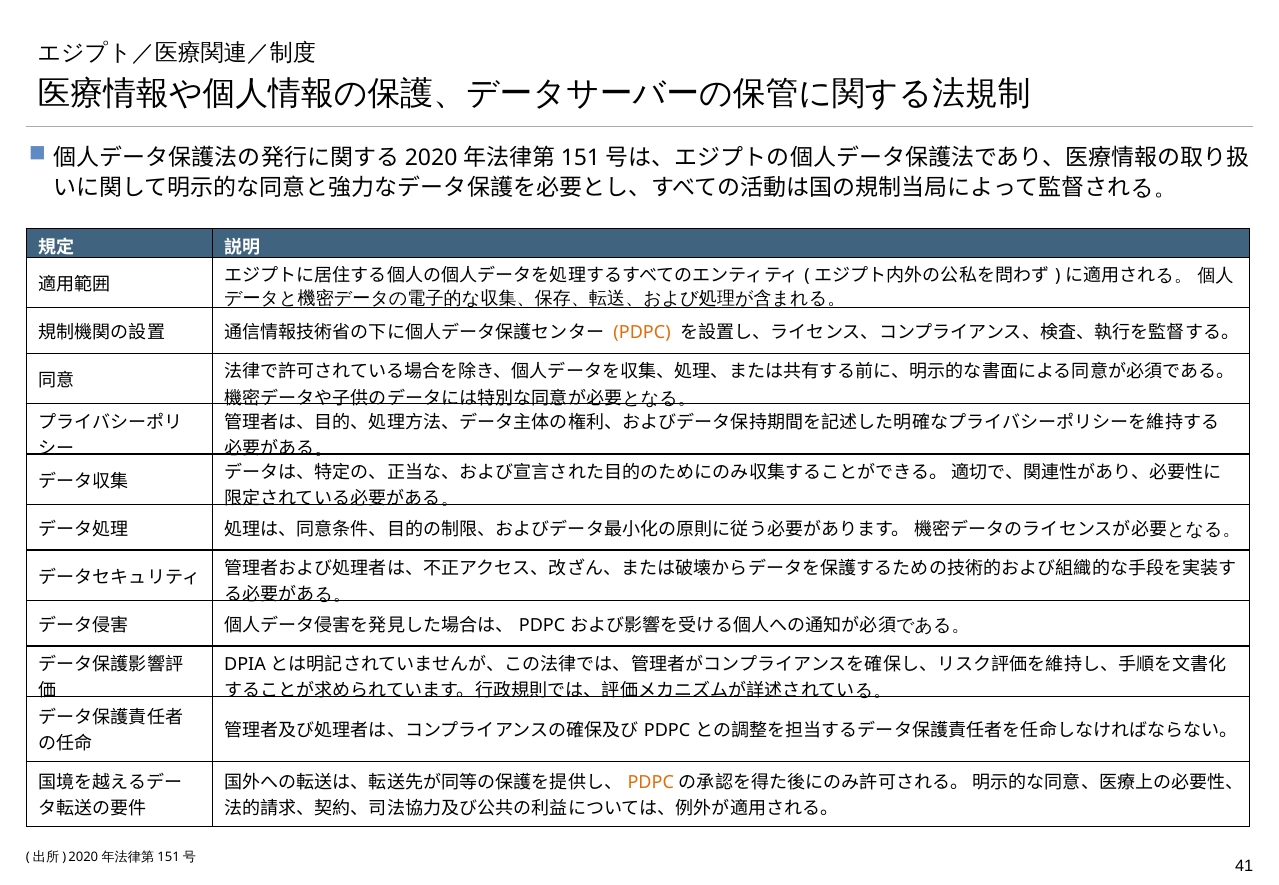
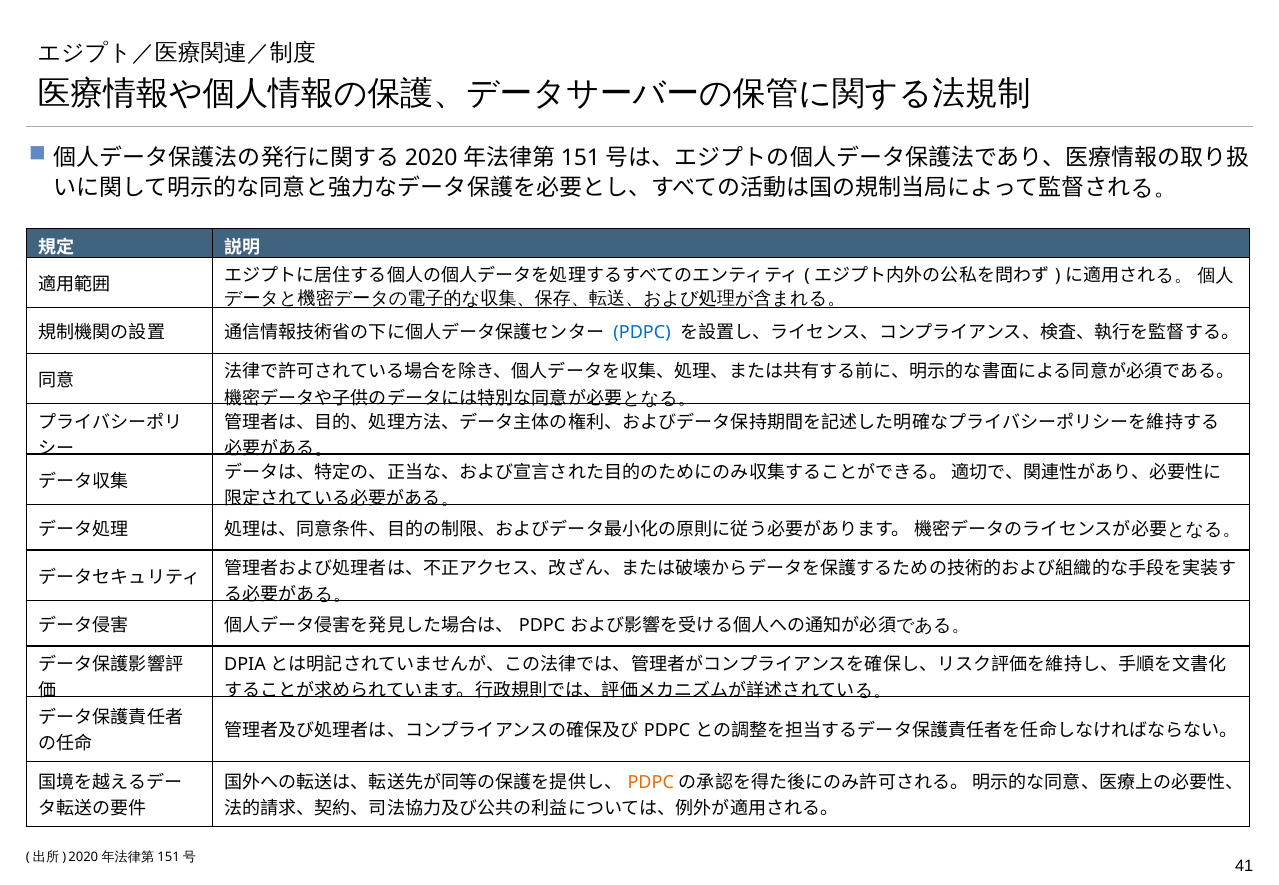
PDPC at (642, 333) colour: orange -> blue
